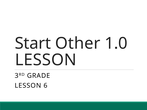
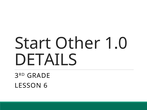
LESSON at (46, 60): LESSON -> DETAILS
